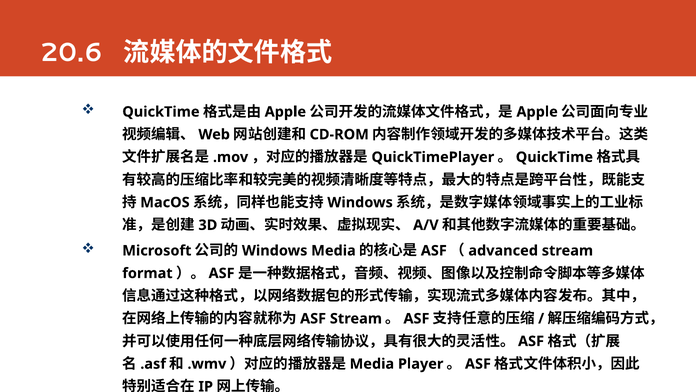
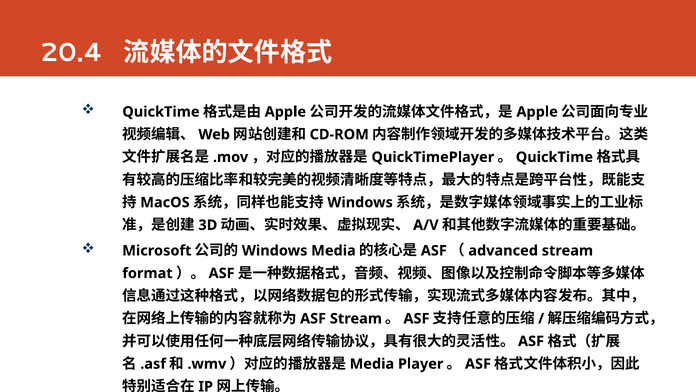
20.6: 20.6 -> 20.4
